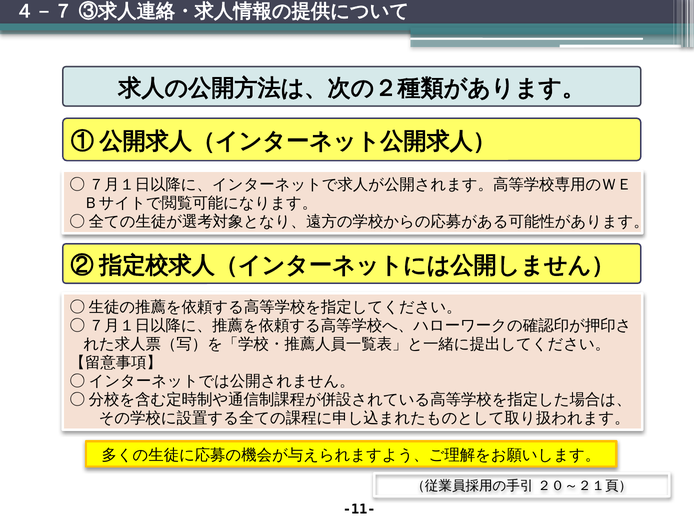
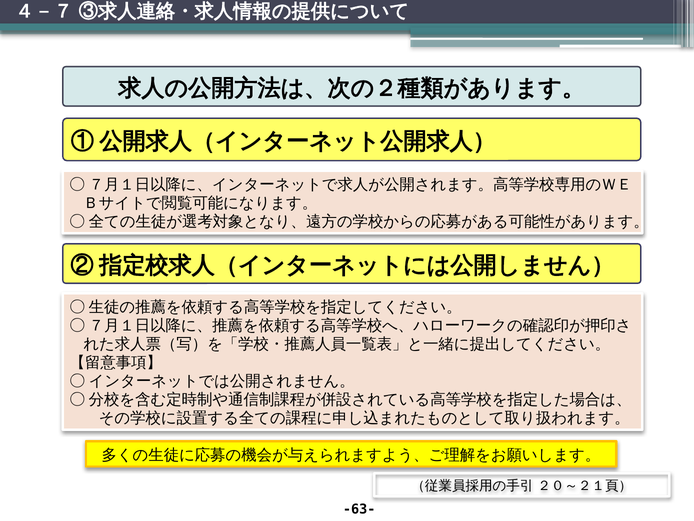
-11-: -11- -> -63-
